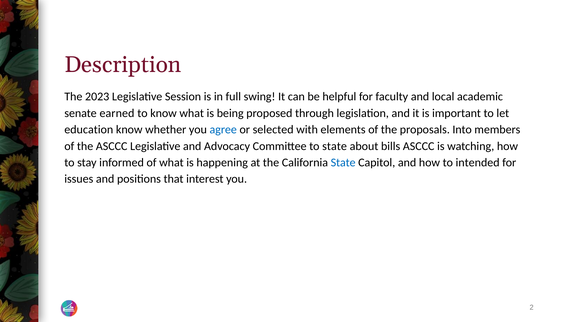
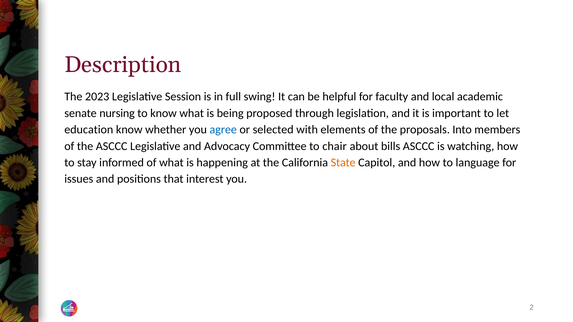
earned: earned -> nursing
to state: state -> chair
State at (343, 163) colour: blue -> orange
intended: intended -> language
